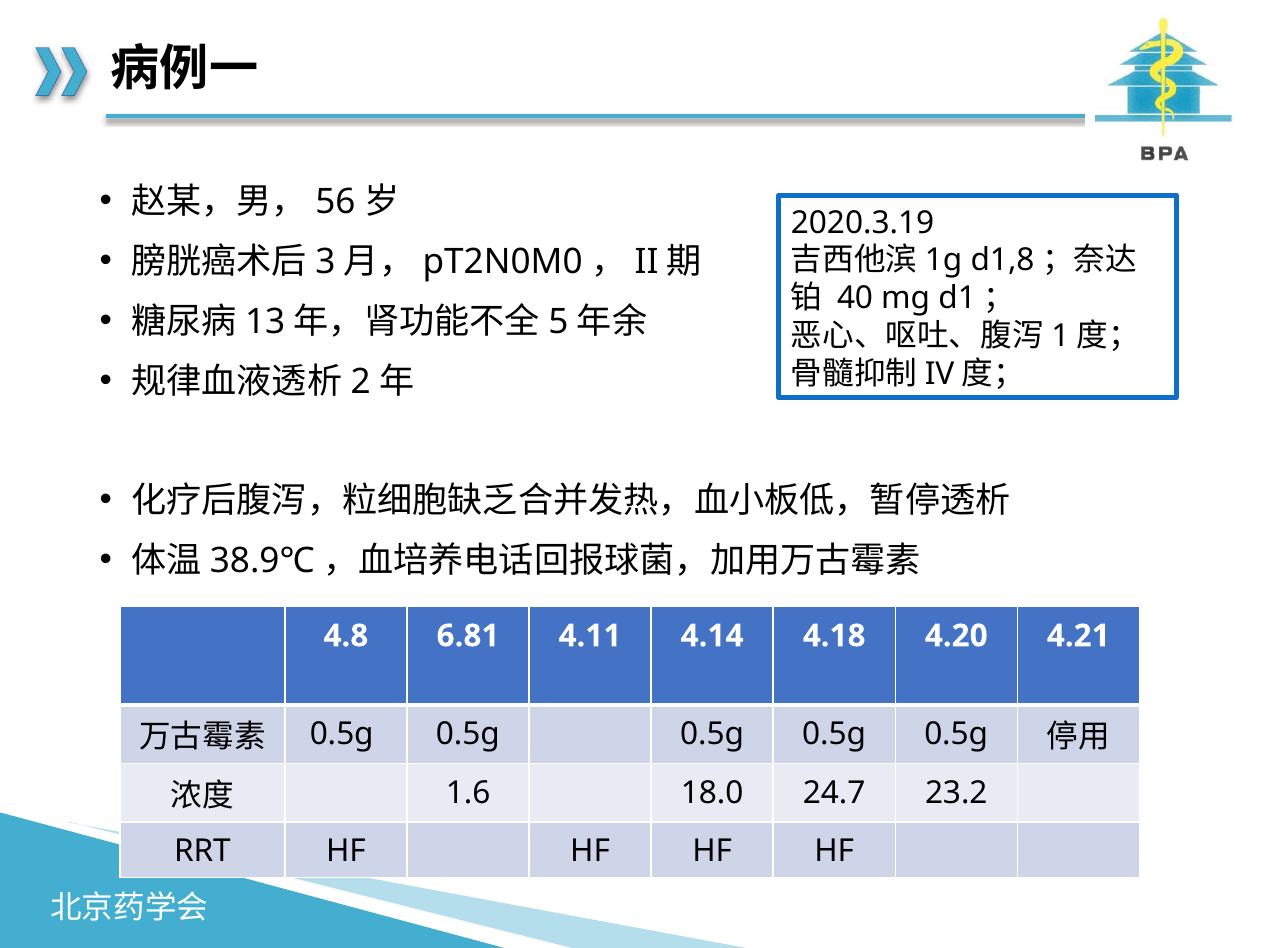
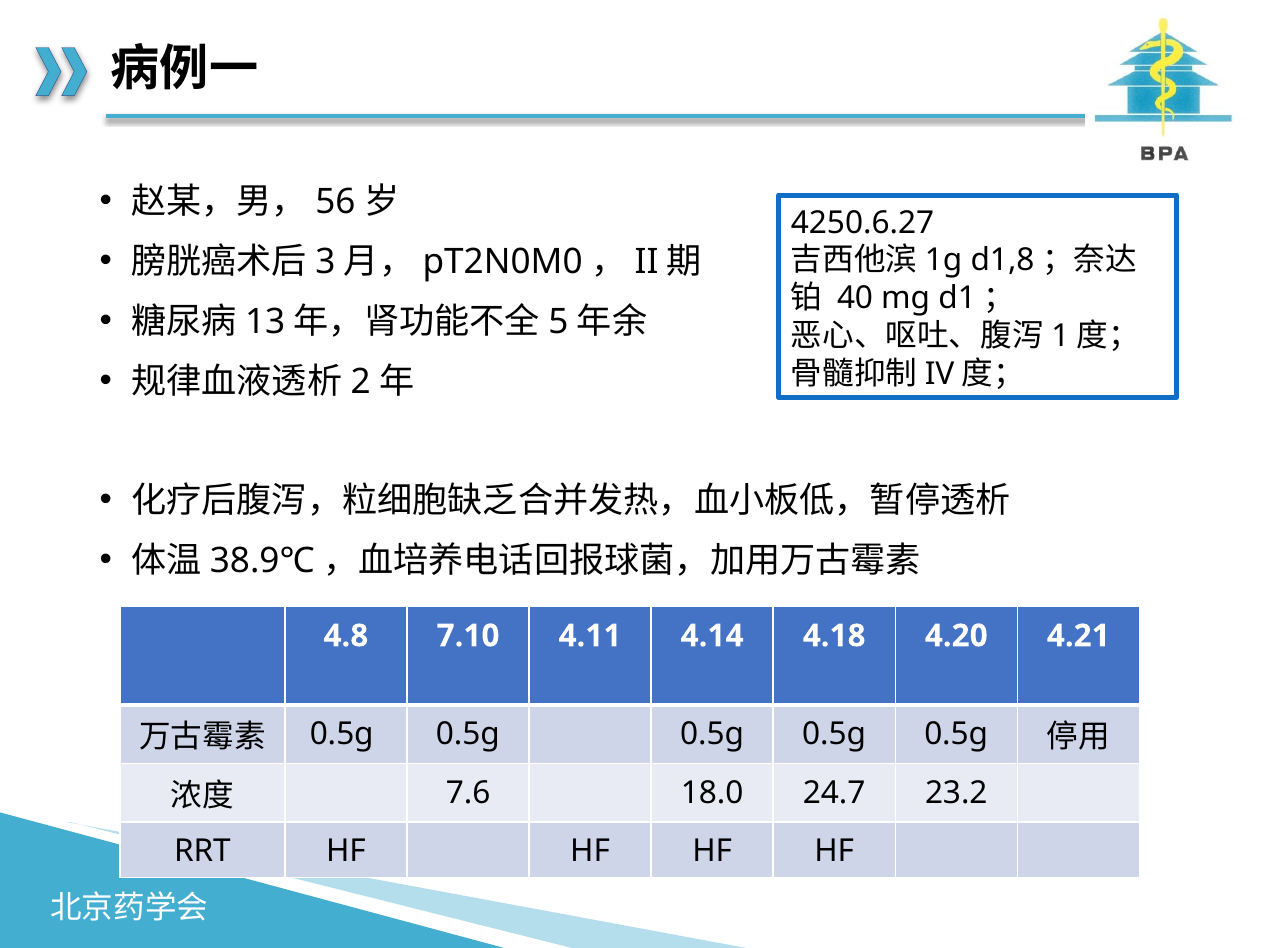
2020.3.19: 2020.3.19 -> 4250.6.27
6.81: 6.81 -> 7.10
1.6: 1.6 -> 7.6
